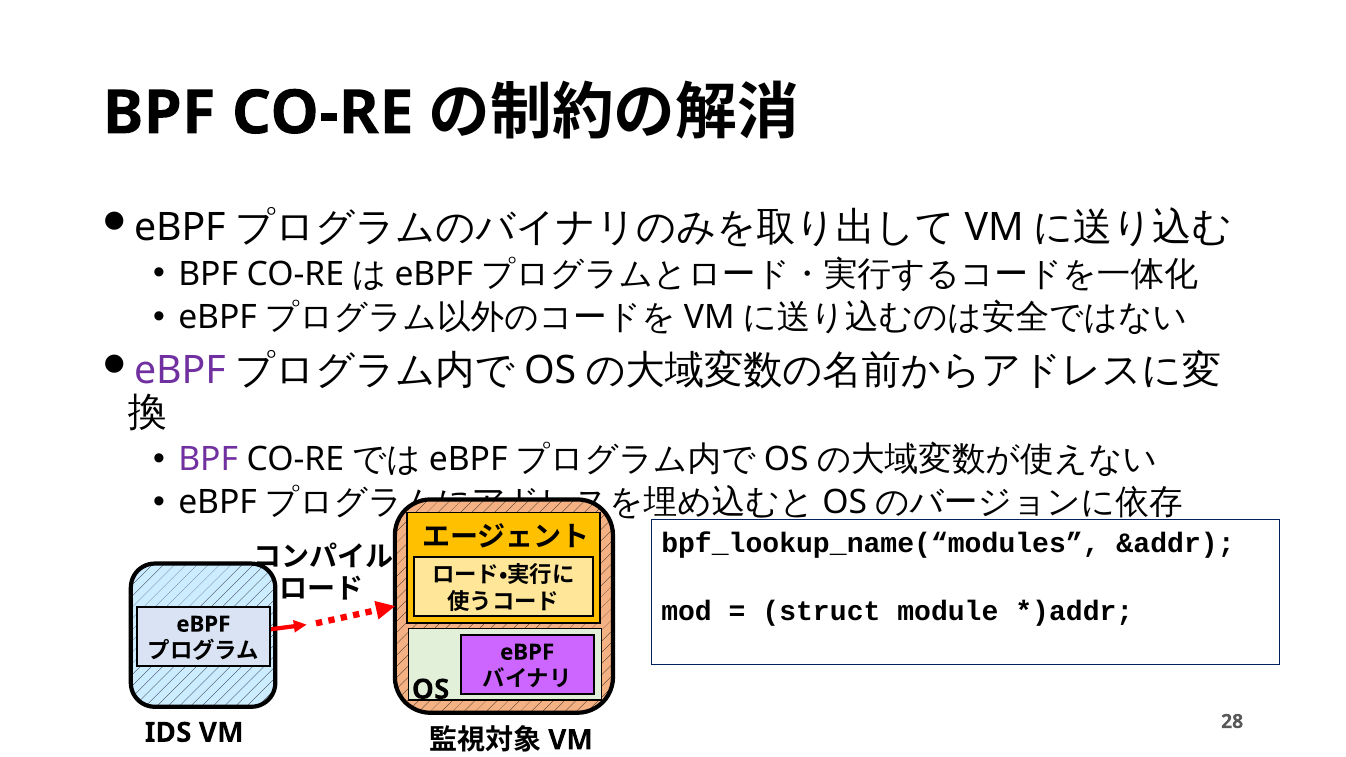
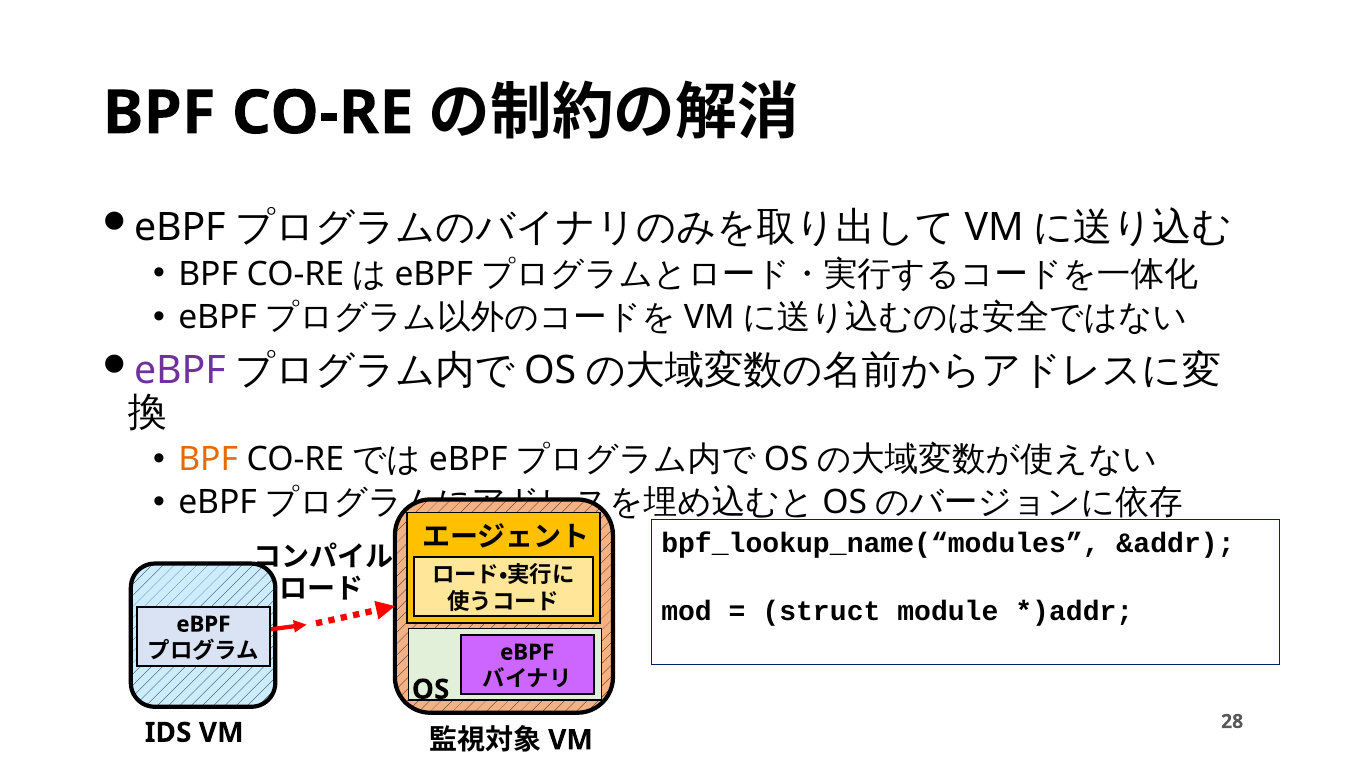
BPF at (208, 459) colour: purple -> orange
